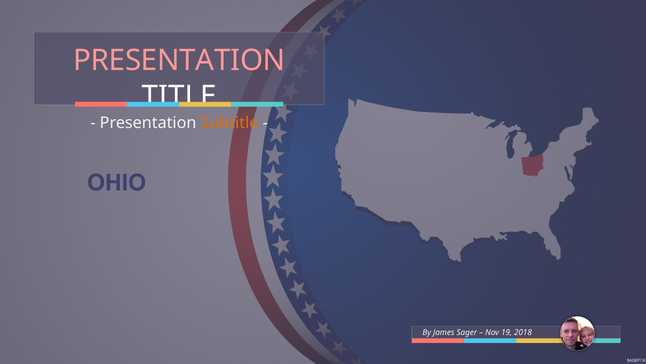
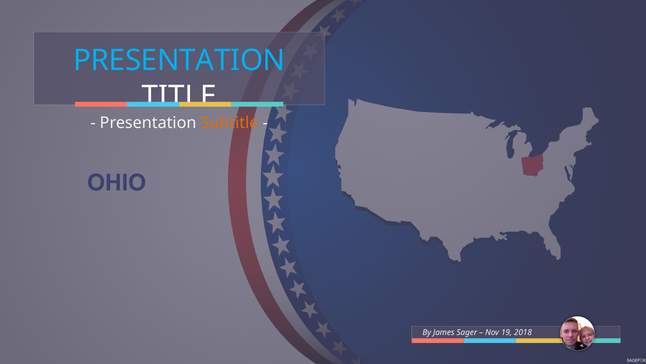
PRESENTATION at (179, 61) colour: pink -> light blue
